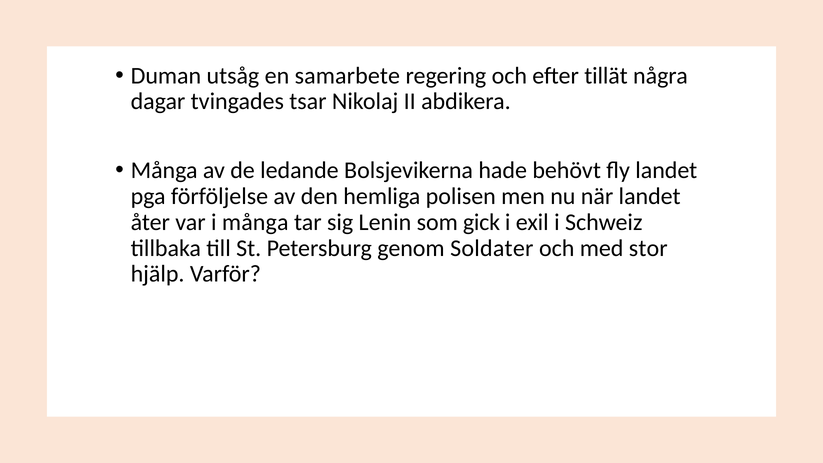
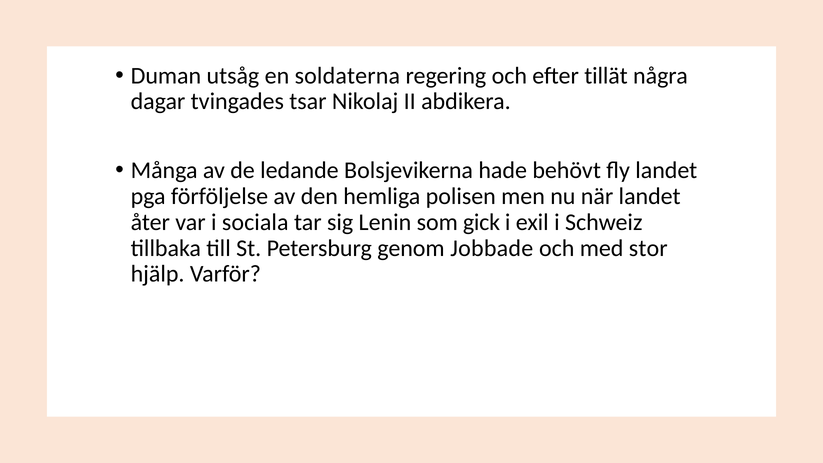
samarbete: samarbete -> soldaterna
i många: många -> sociala
Soldater: Soldater -> Jobbade
